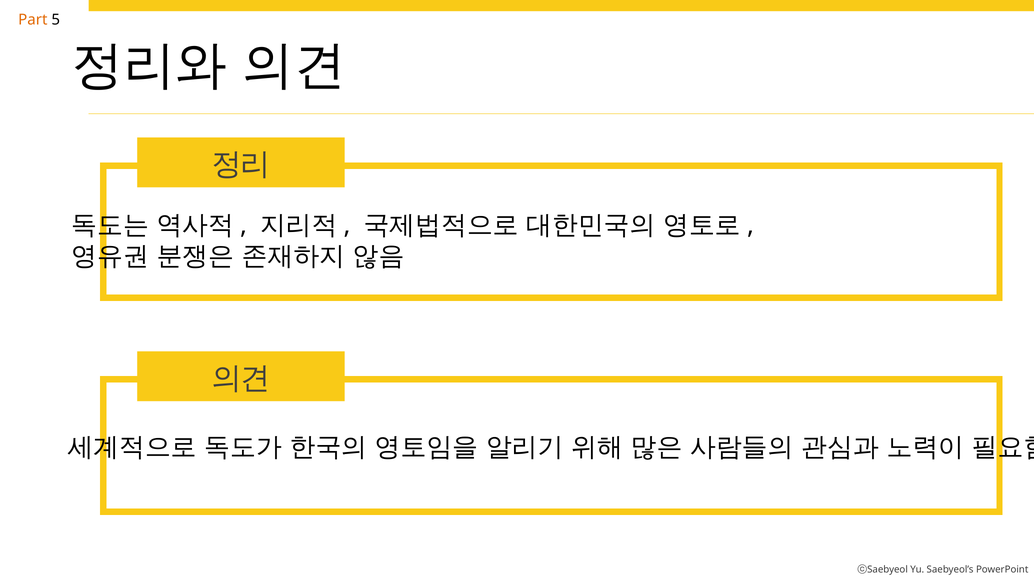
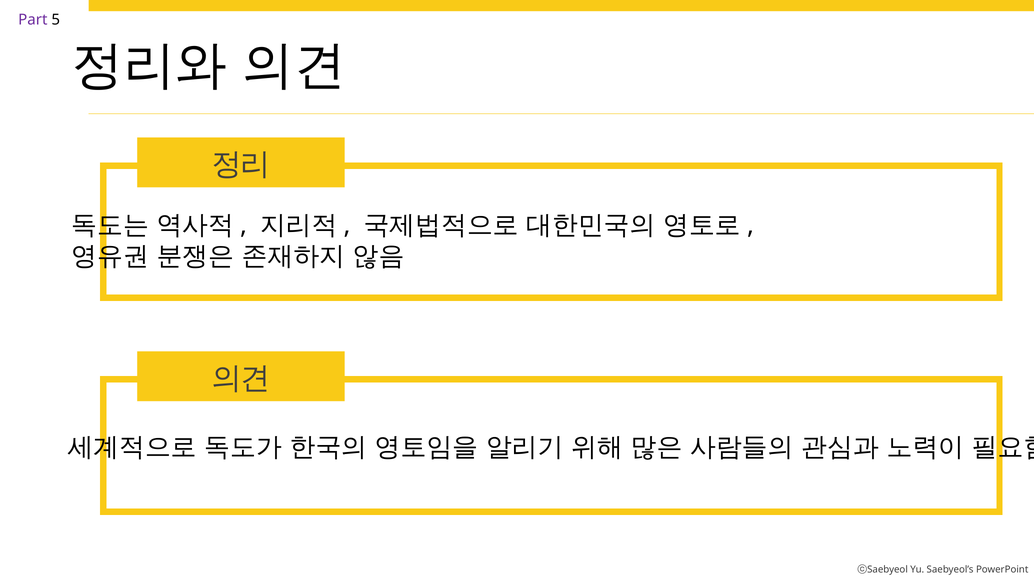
Part colour: orange -> purple
